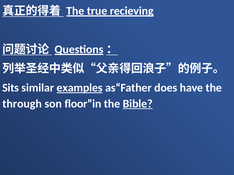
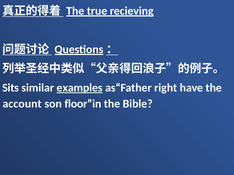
does: does -> right
through: through -> account
Bible underline: present -> none
